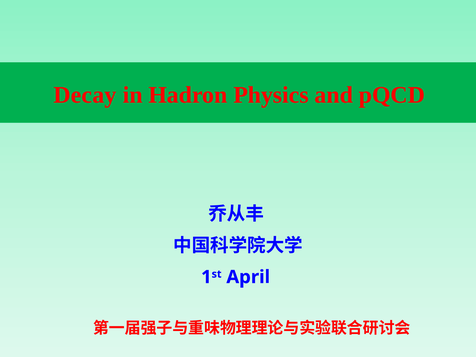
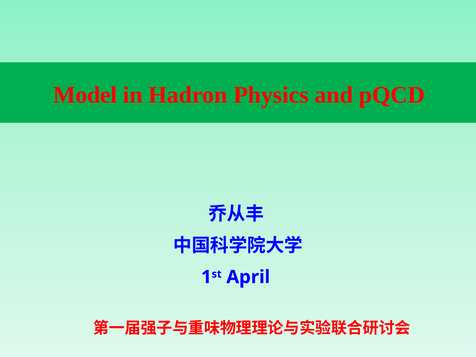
Decay: Decay -> Model
